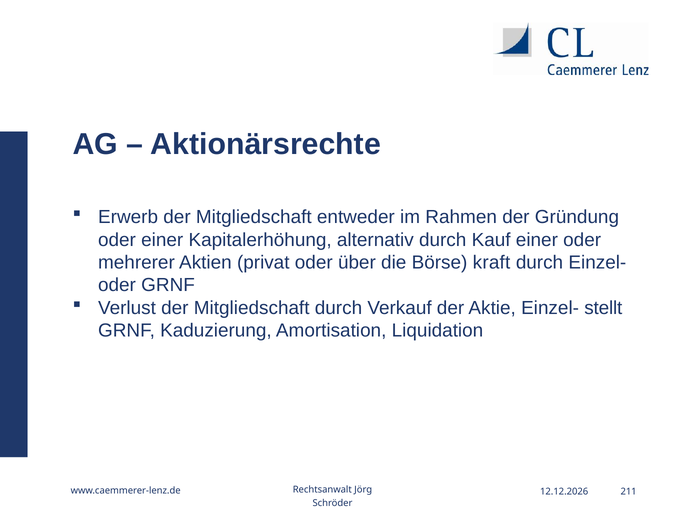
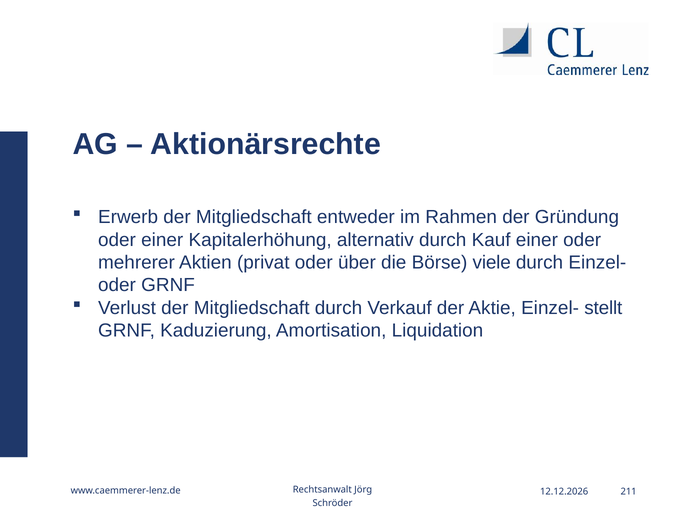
kraft: kraft -> viele
